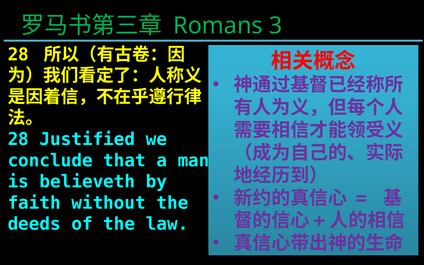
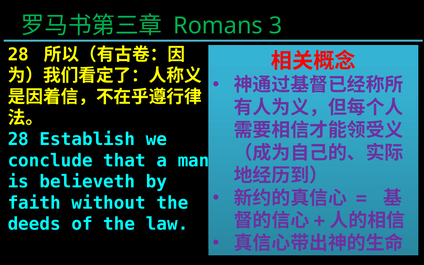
Justified: Justified -> Establish
